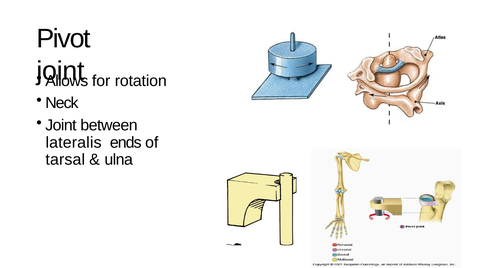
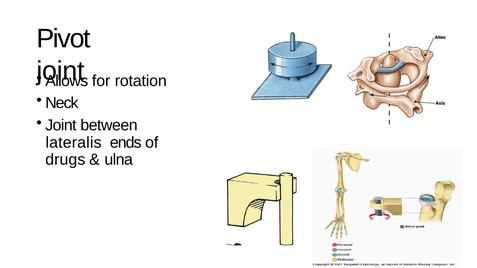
tarsal: tarsal -> drugs
